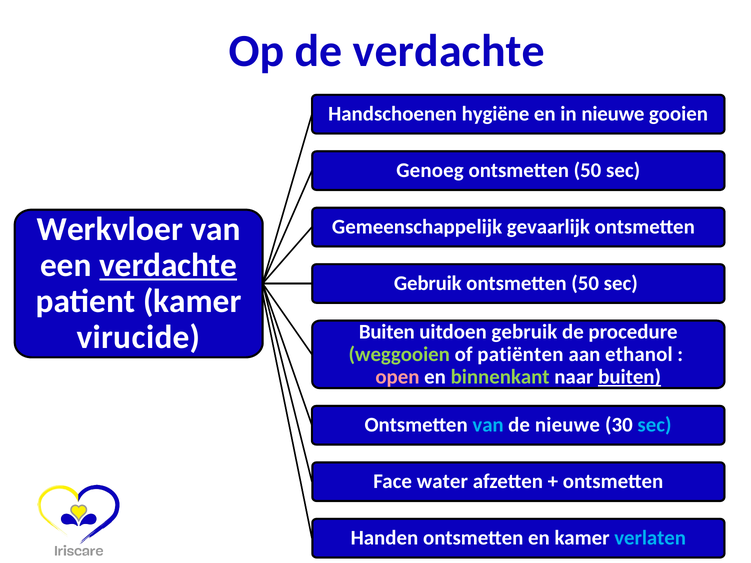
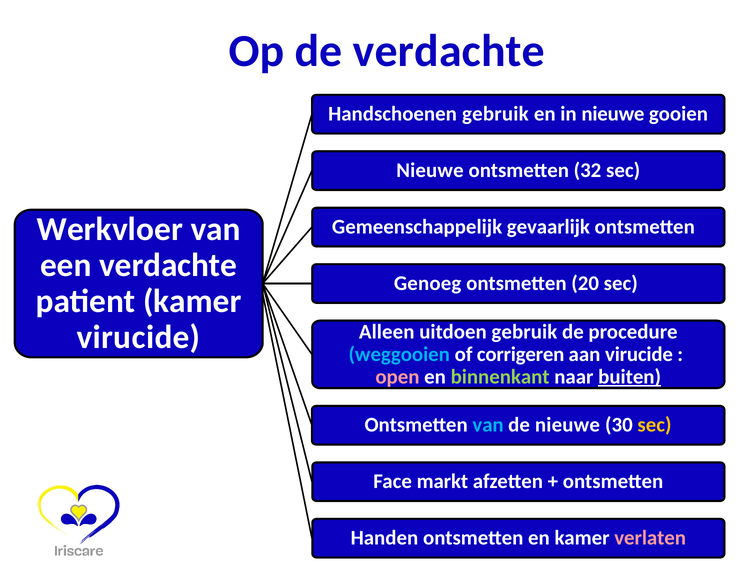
Handschoenen hygiëne: hygiëne -> gebruik
Genoeg at (430, 171): Genoeg -> Nieuwe
50 at (587, 171): 50 -> 32
verdachte at (168, 265) underline: present -> none
Gebruik at (428, 284): Gebruik -> Genoeg
50 at (585, 284): 50 -> 20
Buiten at (387, 332): Buiten -> Alleen
weggooien colour: light green -> light blue
patiënten: patiënten -> corrigeren
aan ethanol: ethanol -> virucide
sec at (654, 425) colour: light blue -> yellow
water: water -> markt
verlaten colour: light blue -> pink
